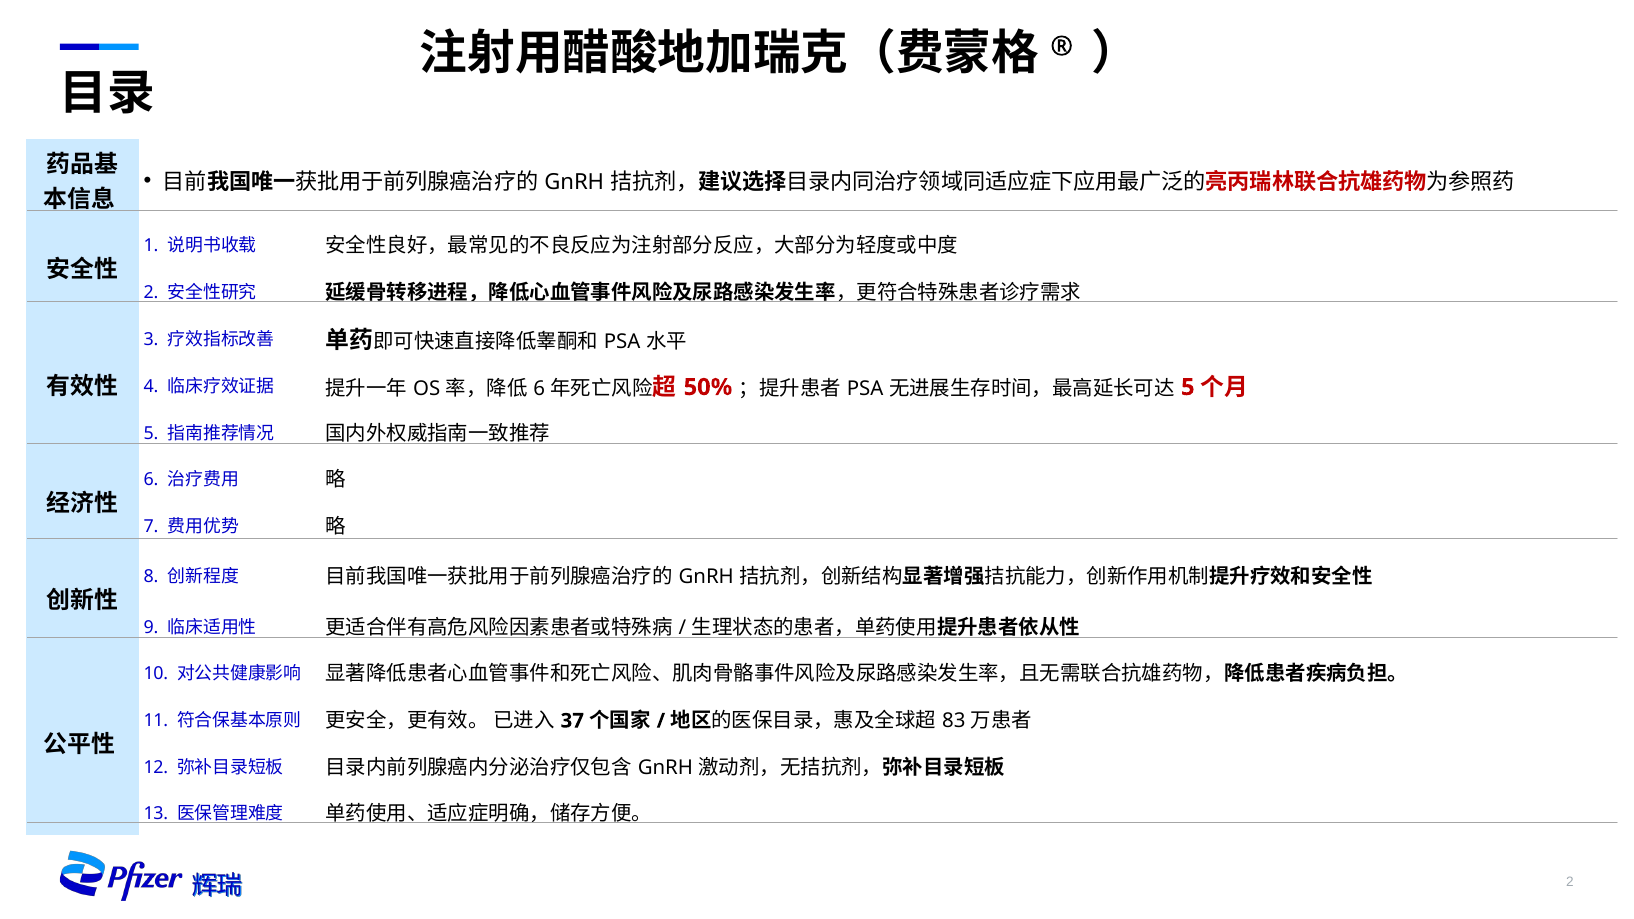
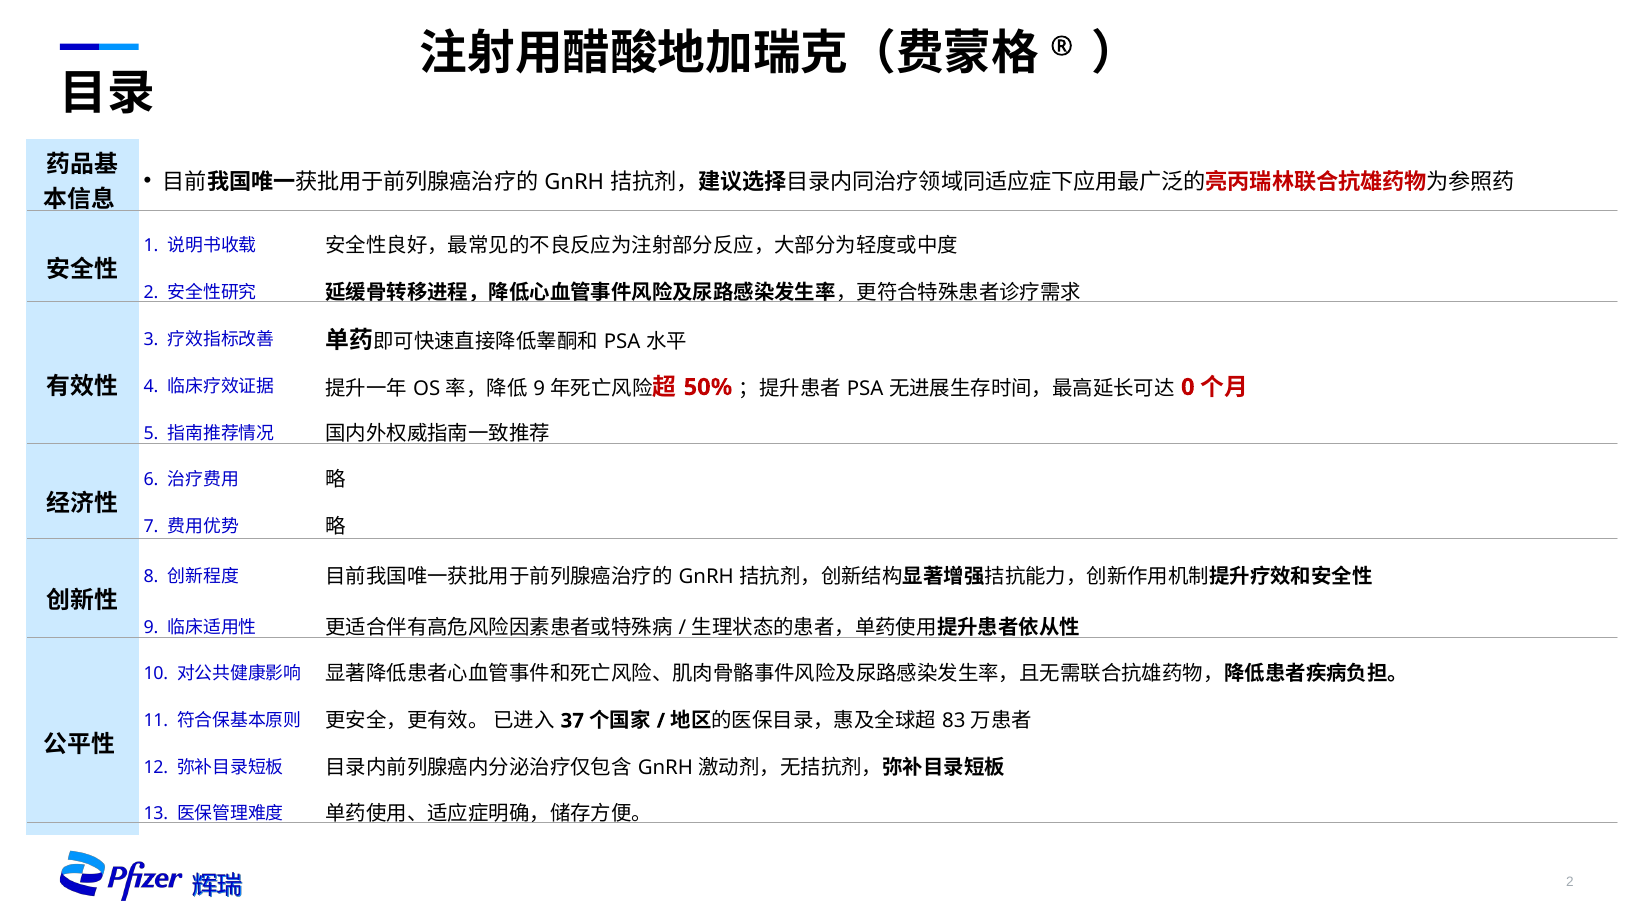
6 at (539, 388): 6 -> 9
5 at (1188, 387): 5 -> 0
